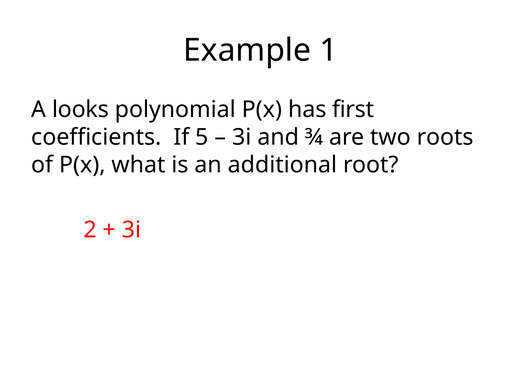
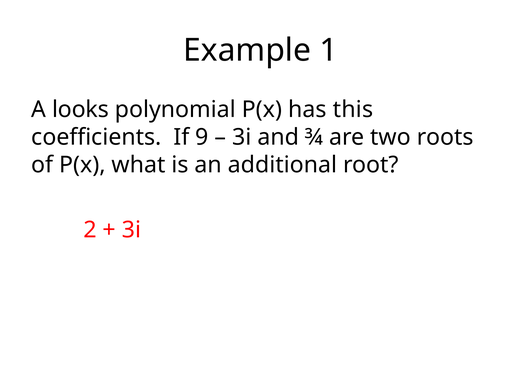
first: first -> this
5: 5 -> 9
